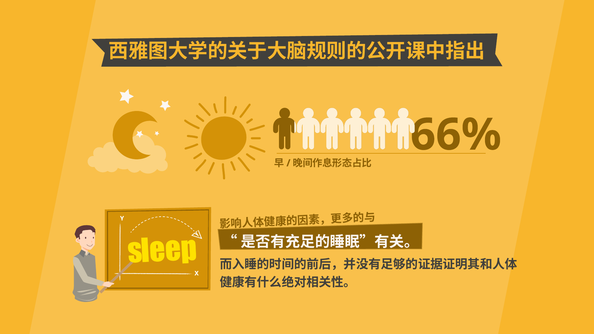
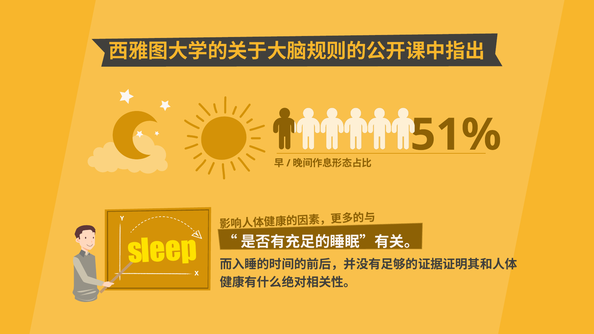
66%: 66% -> 51%
